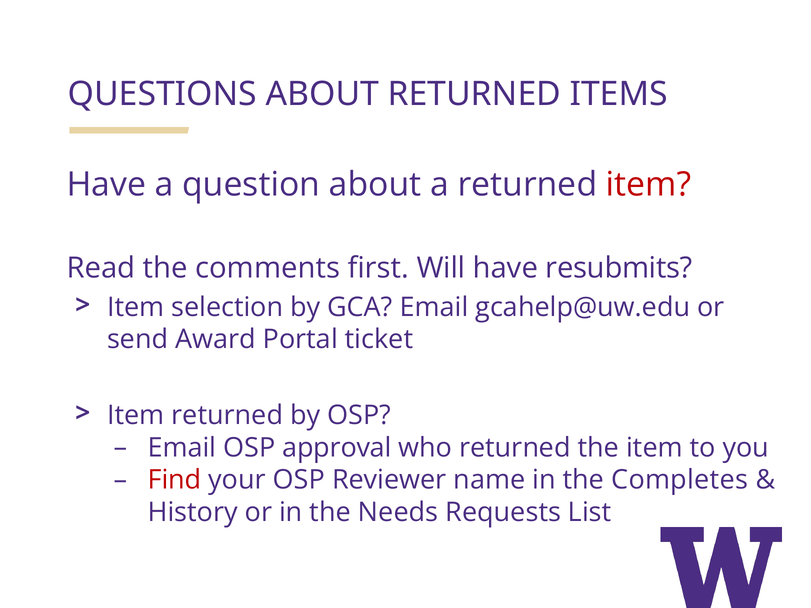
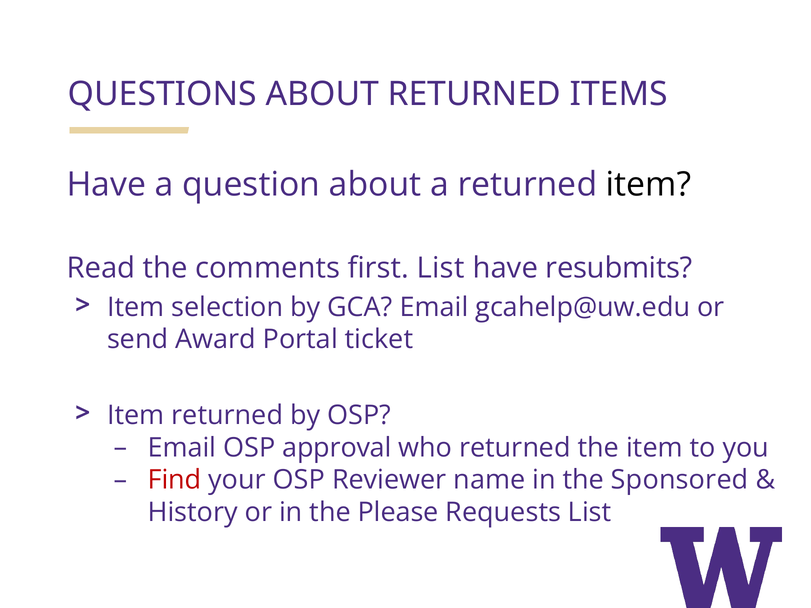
item at (649, 185) colour: red -> black
first Will: Will -> List
Completes: Completes -> Sponsored
Needs: Needs -> Please
